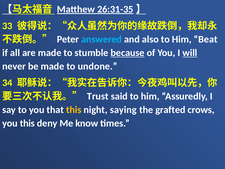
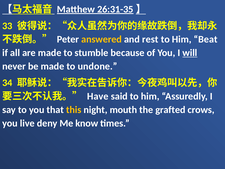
answered colour: light blue -> yellow
also: also -> rest
because underline: present -> none
Trust: Trust -> Have
saying: saying -> mouth
you this: this -> live
